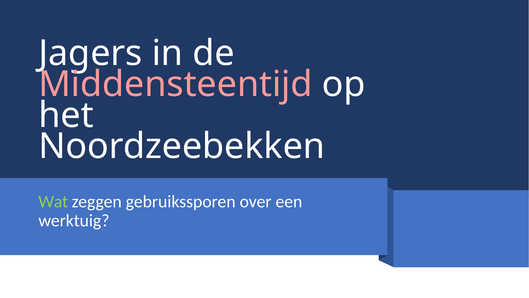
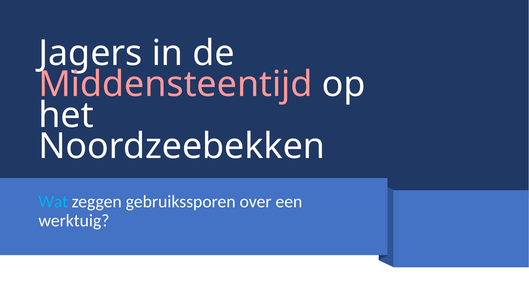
Wat colour: light green -> light blue
